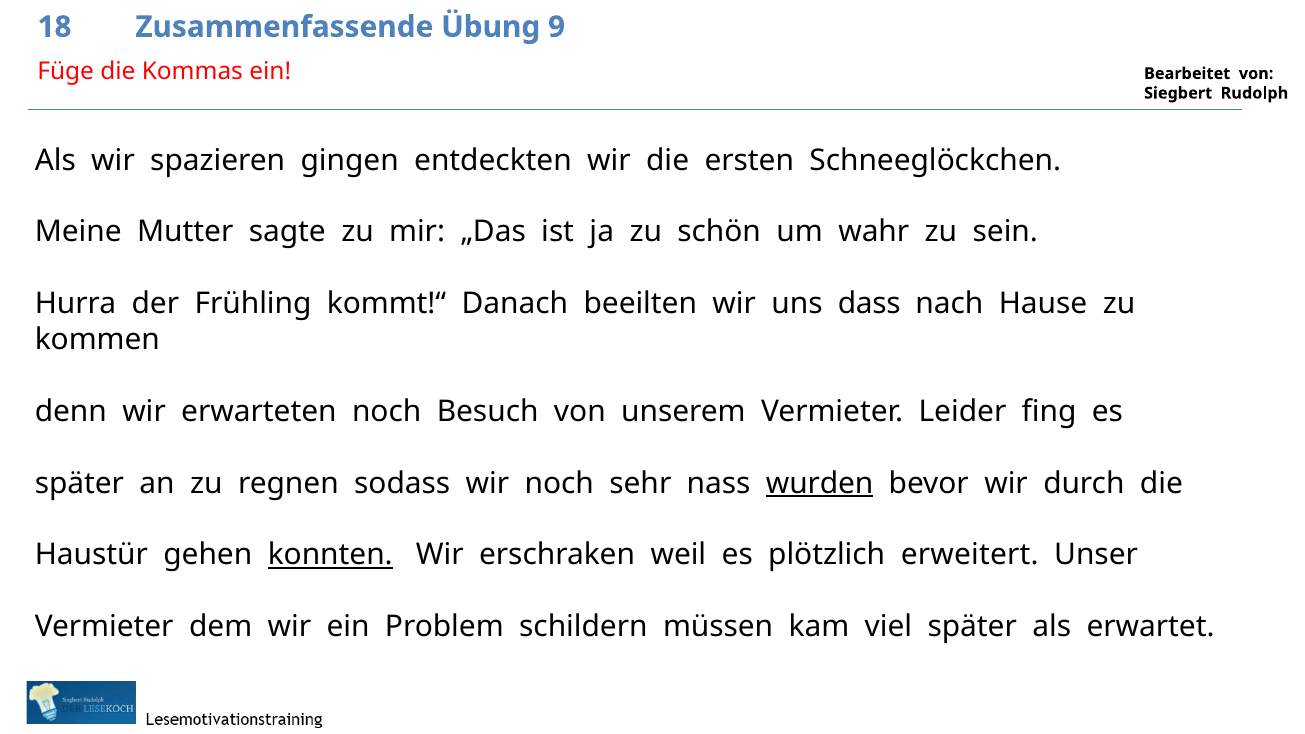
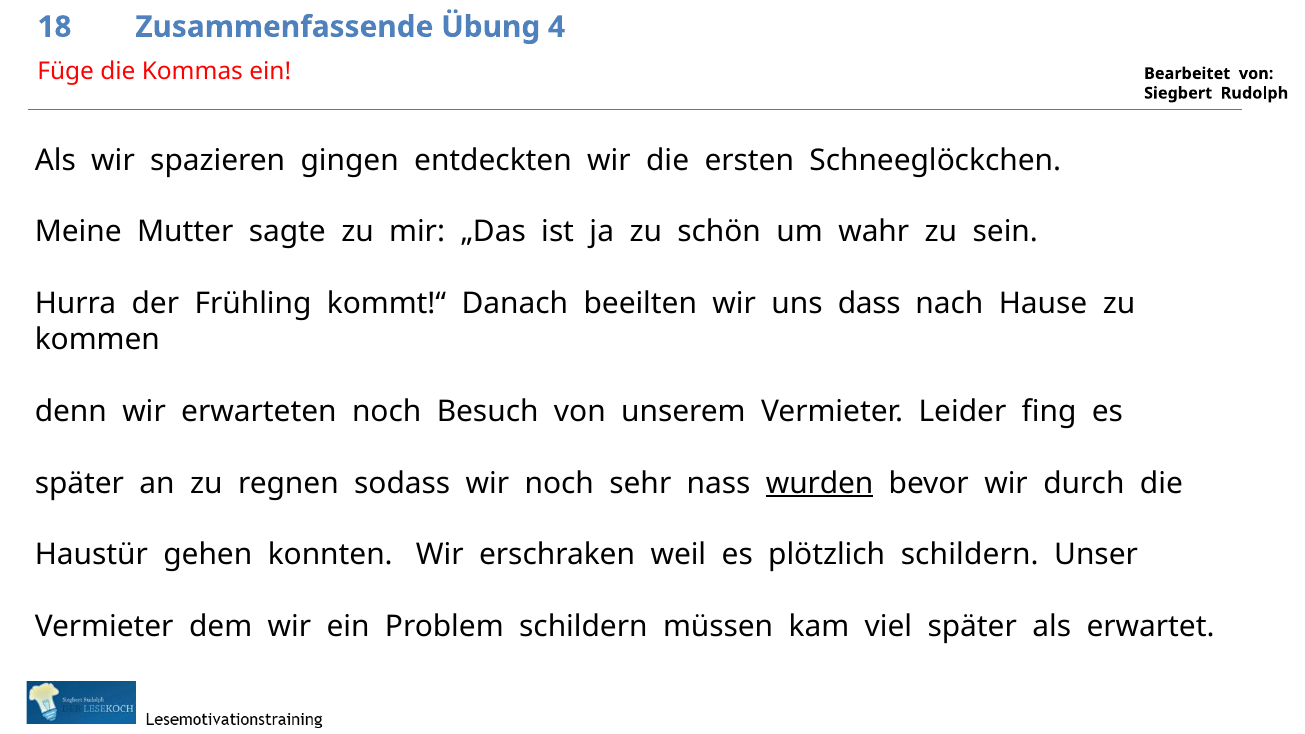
9: 9 -> 4
konnten underline: present -> none
plötzlich erweitert: erweitert -> schildern
